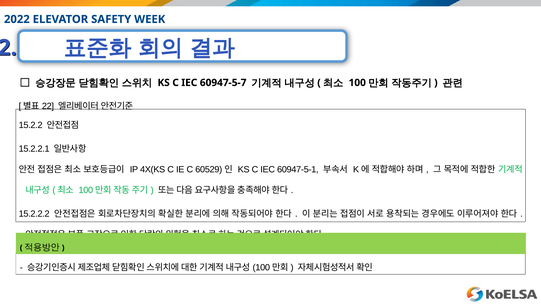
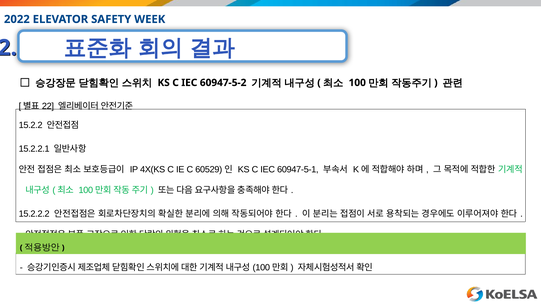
60947-5-7: 60947-5-7 -> 60947-5-2
